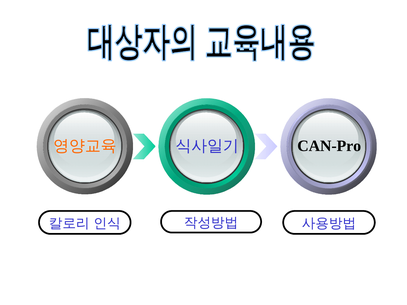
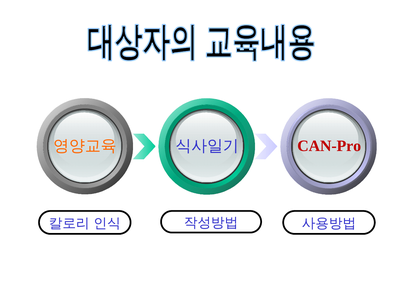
CAN-Pro colour: black -> red
